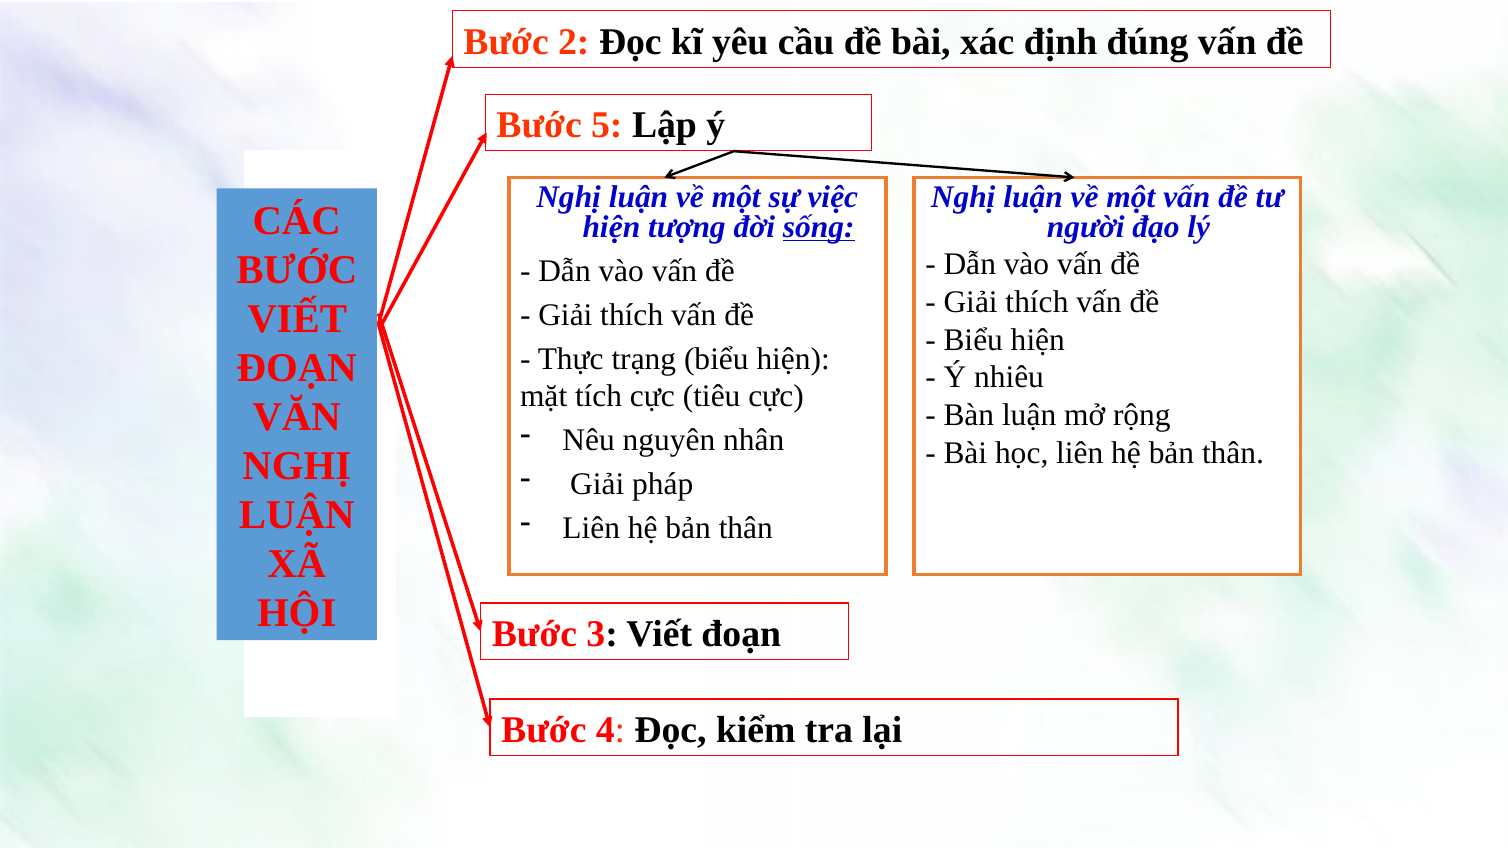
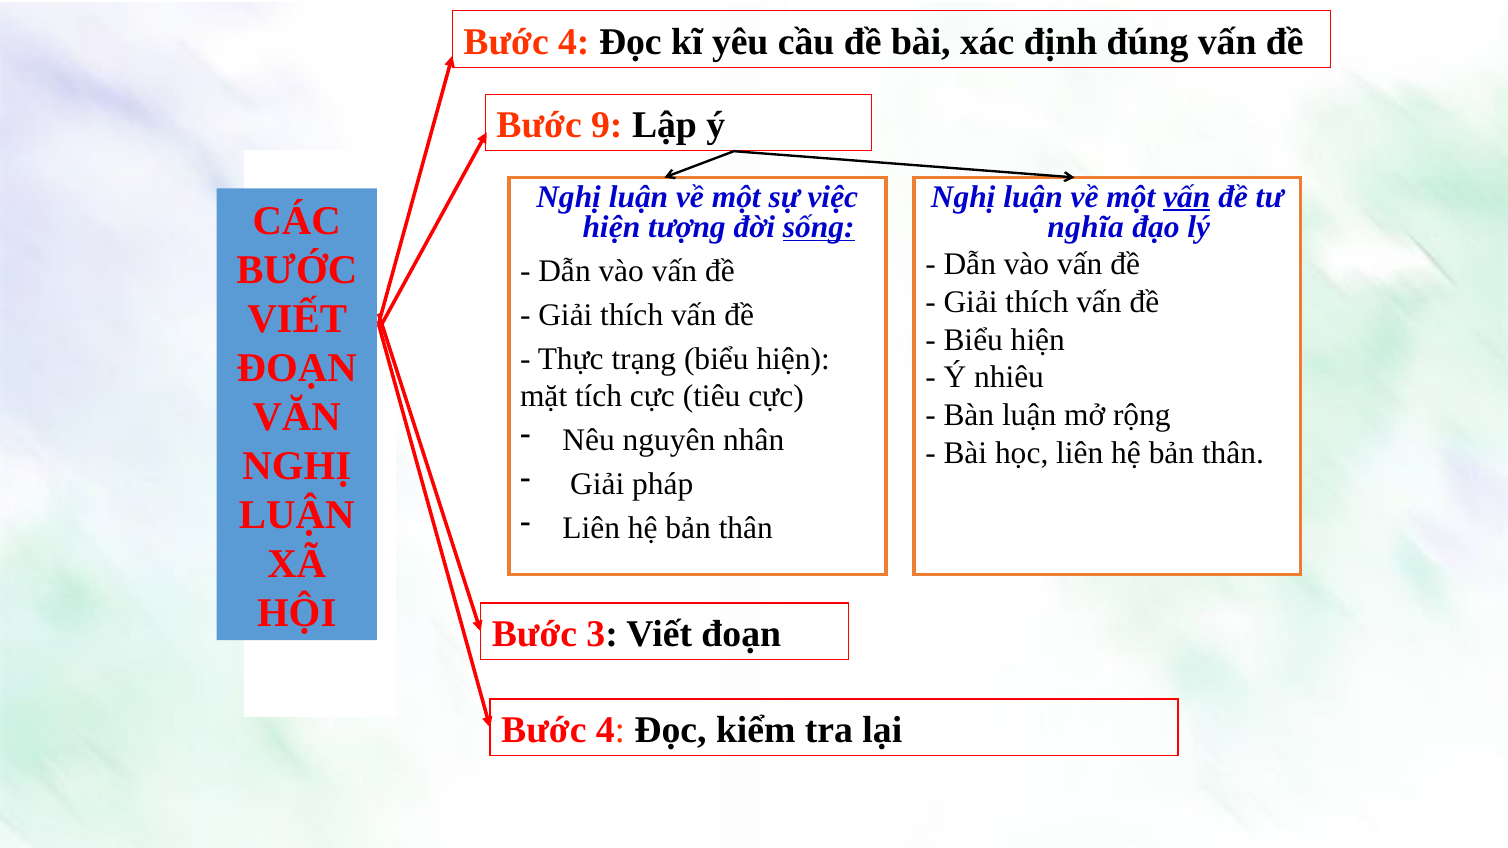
2 at (574, 42): 2 -> 4
5: 5 -> 9
vấn at (1187, 197) underline: none -> present
người: người -> nghĩa
